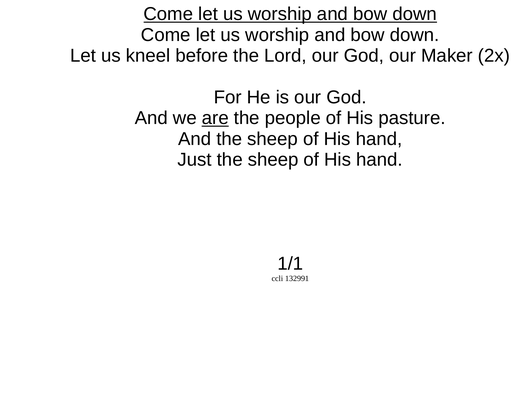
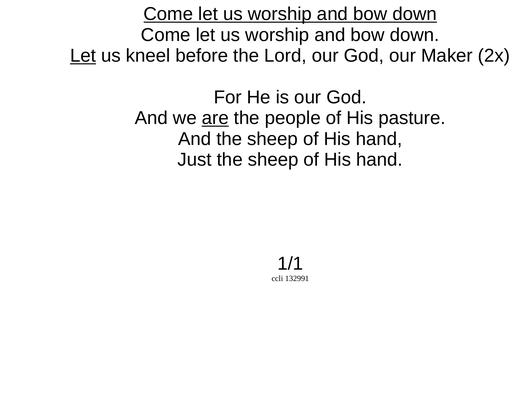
Let at (83, 56) underline: none -> present
